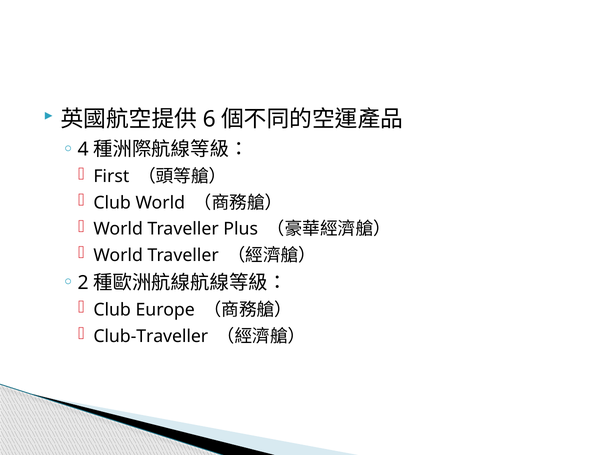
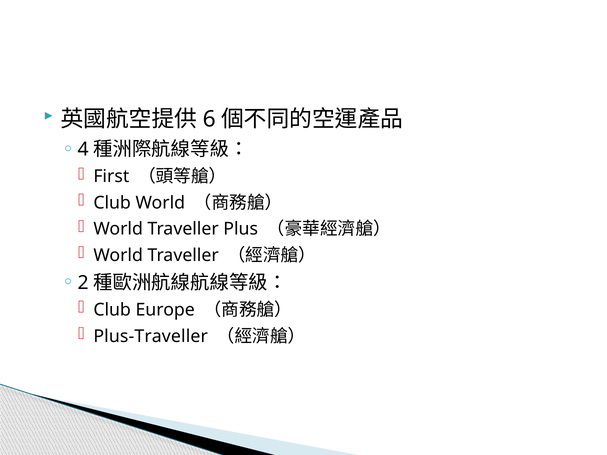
Club-Traveller: Club-Traveller -> Plus-Traveller
